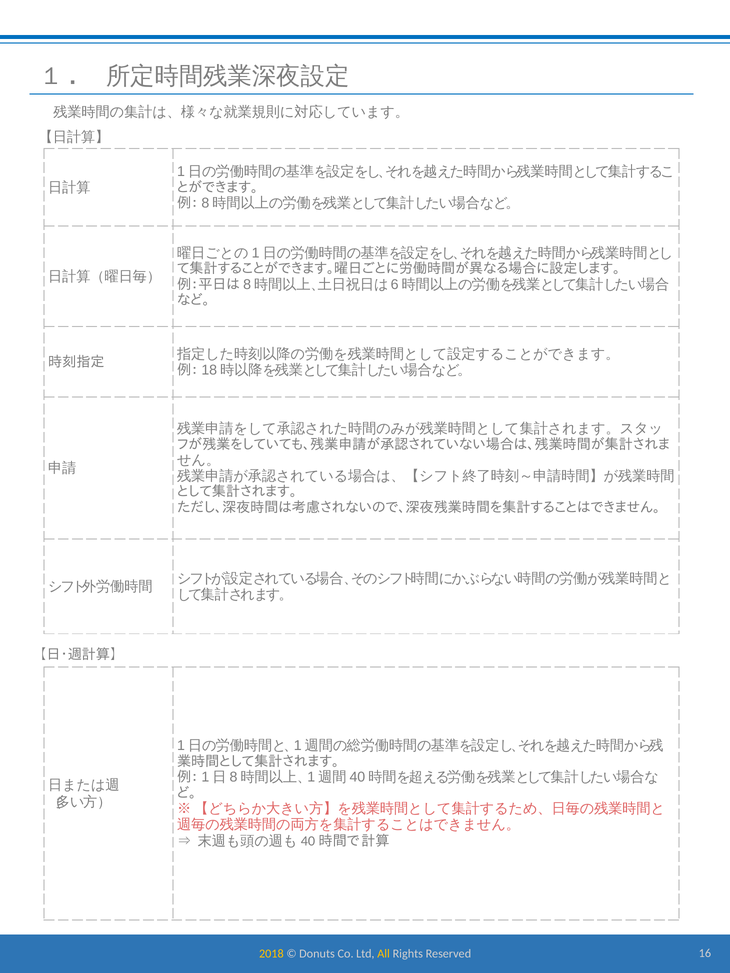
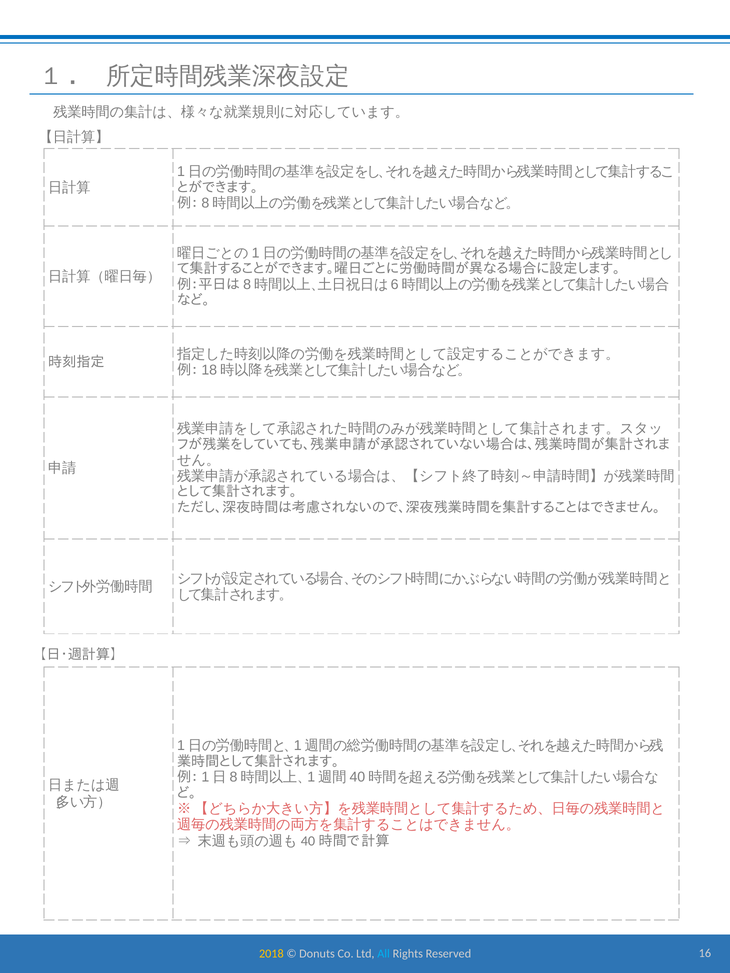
All colour: yellow -> light blue
